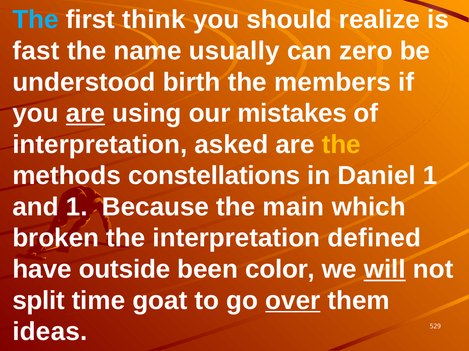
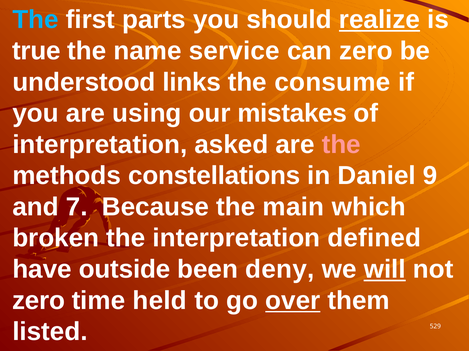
think: think -> parts
realize underline: none -> present
fast: fast -> true
usually: usually -> service
birth: birth -> links
members: members -> consume
are at (85, 114) underline: present -> none
the at (341, 145) colour: yellow -> pink
Daniel 1: 1 -> 9
and 1: 1 -> 7
color: color -> deny
split at (39, 301): split -> zero
goat: goat -> held
ideas: ideas -> listed
